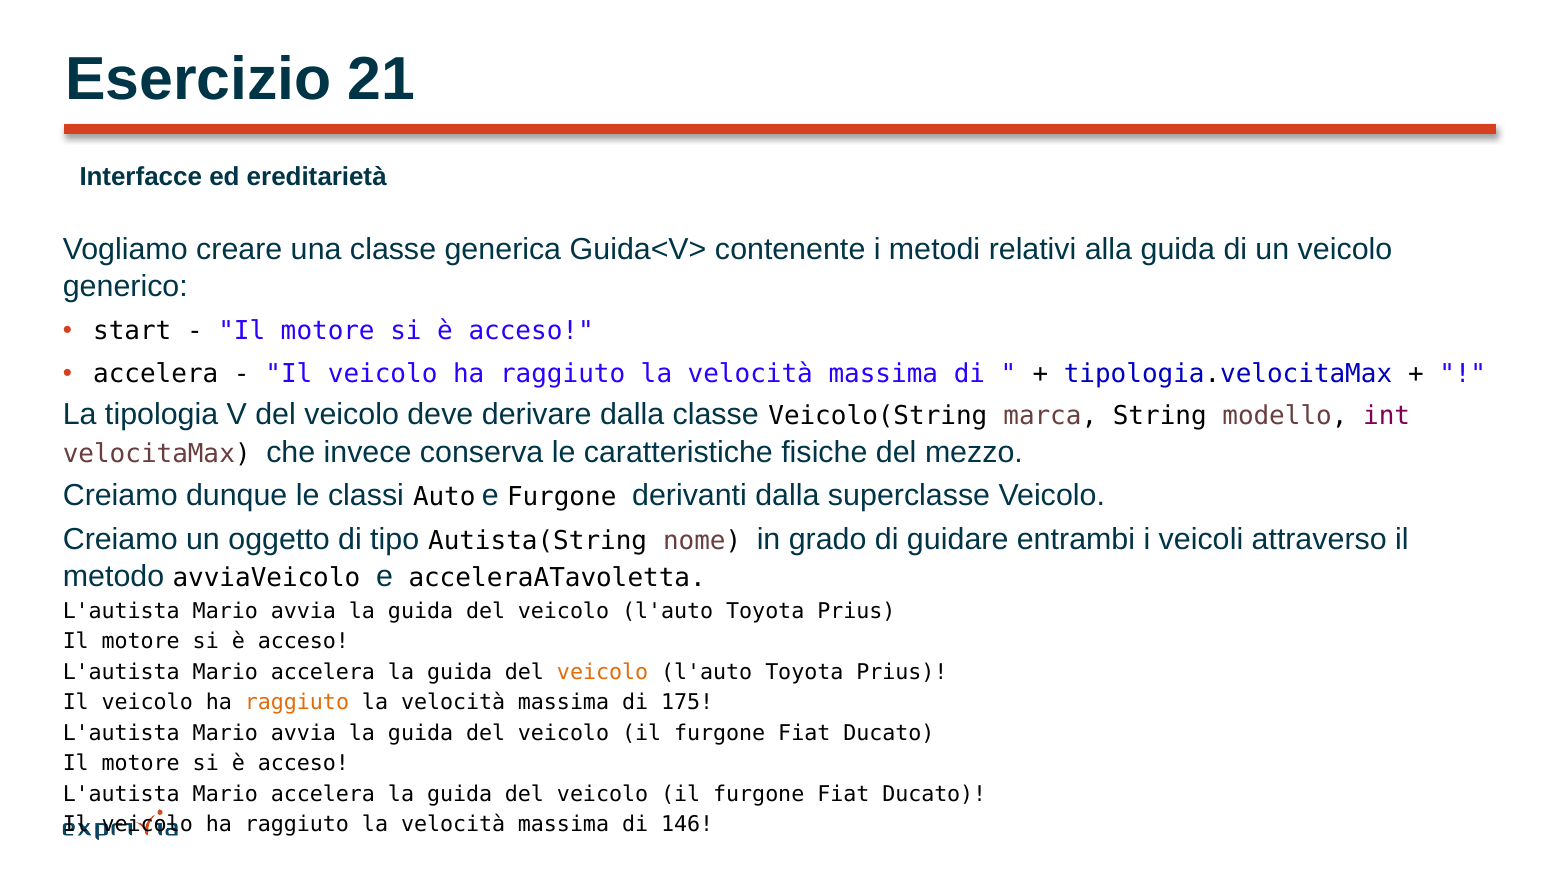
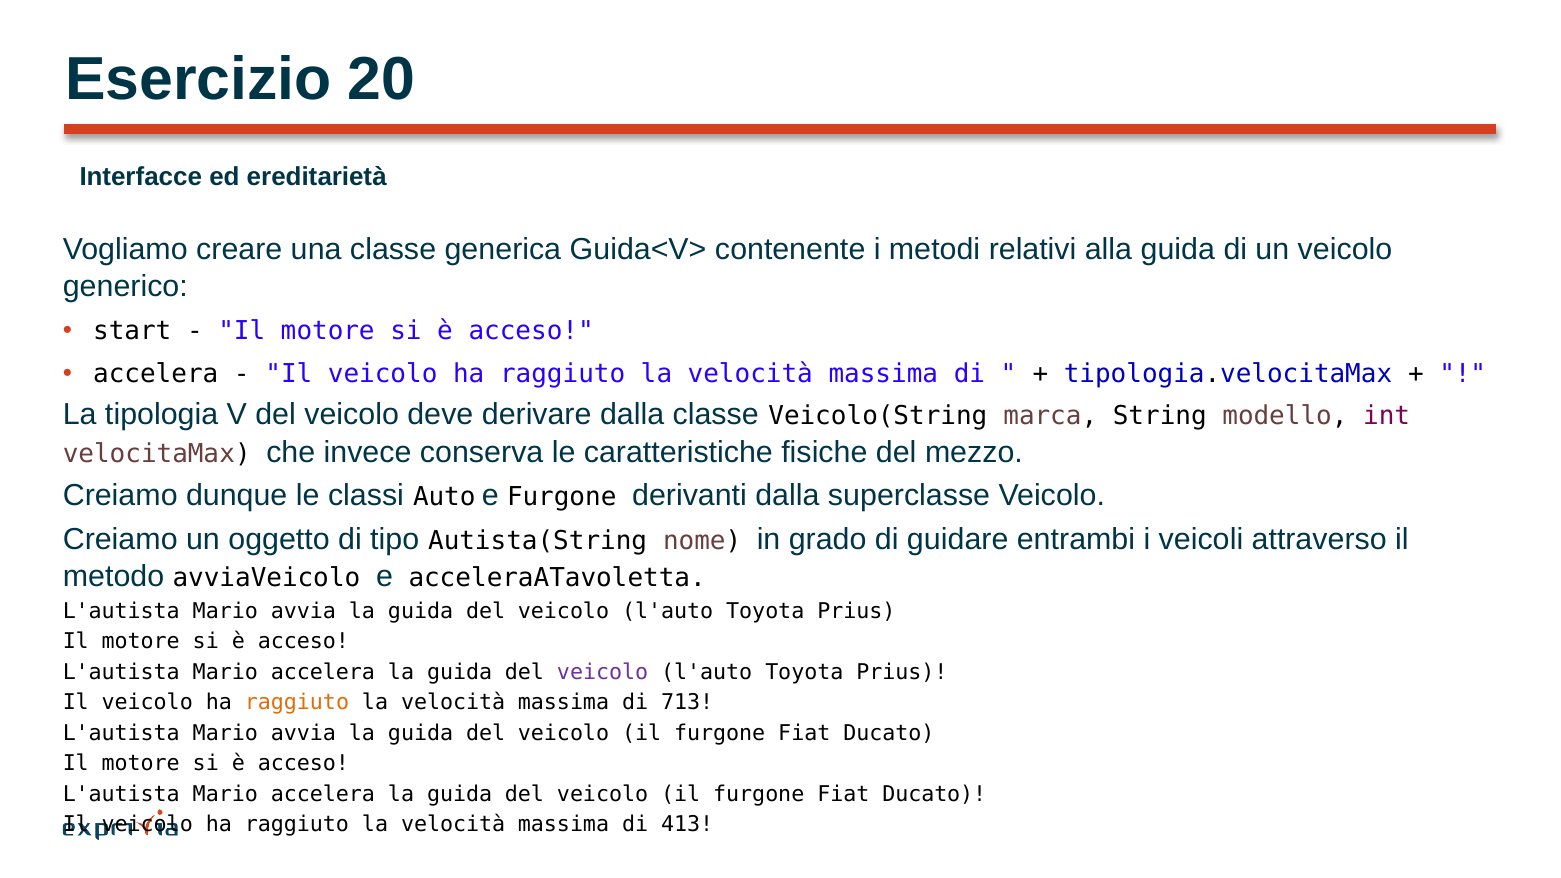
21: 21 -> 20
veicolo at (603, 672) colour: orange -> purple
175: 175 -> 713
146: 146 -> 413
